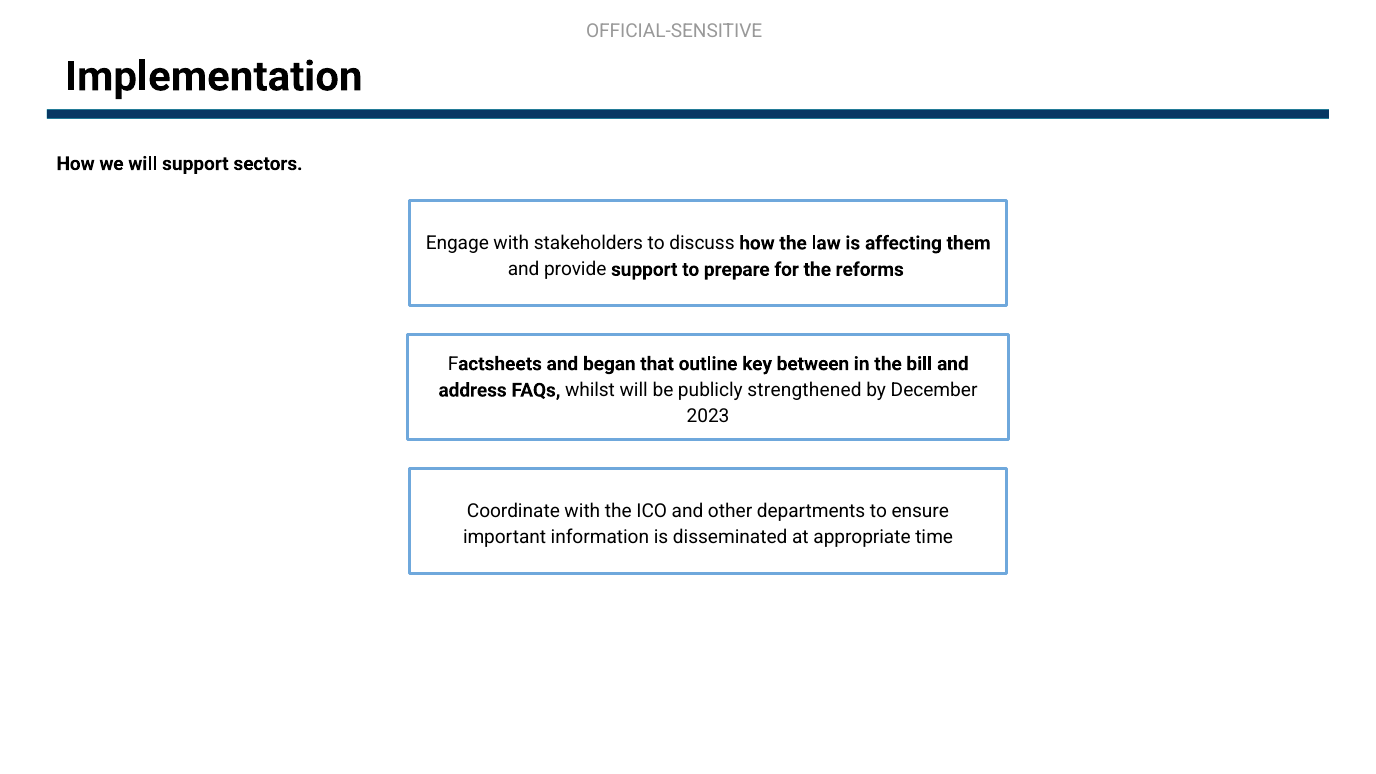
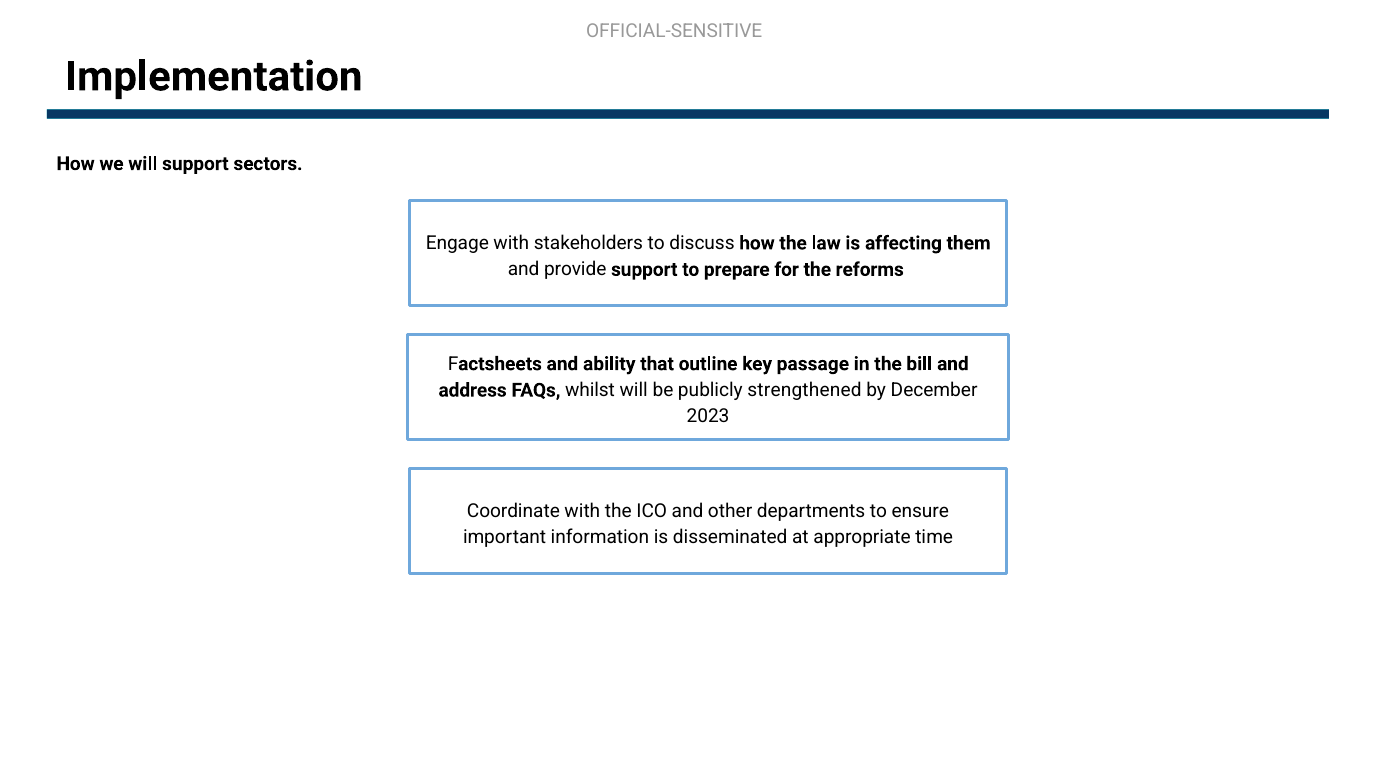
began: began -> ability
between: between -> passage
